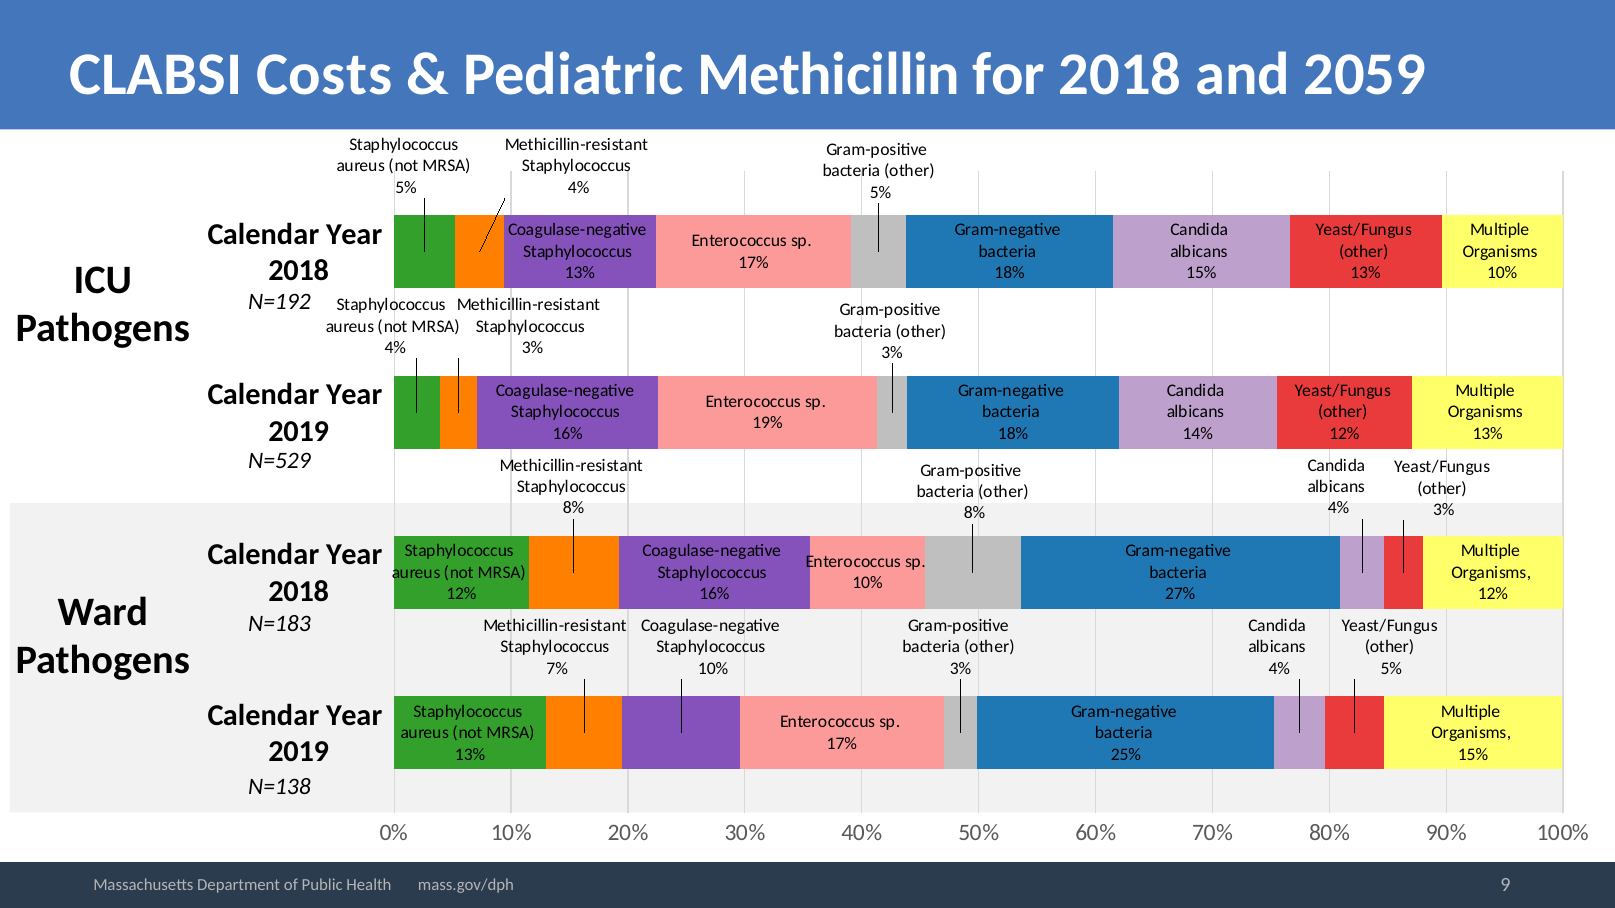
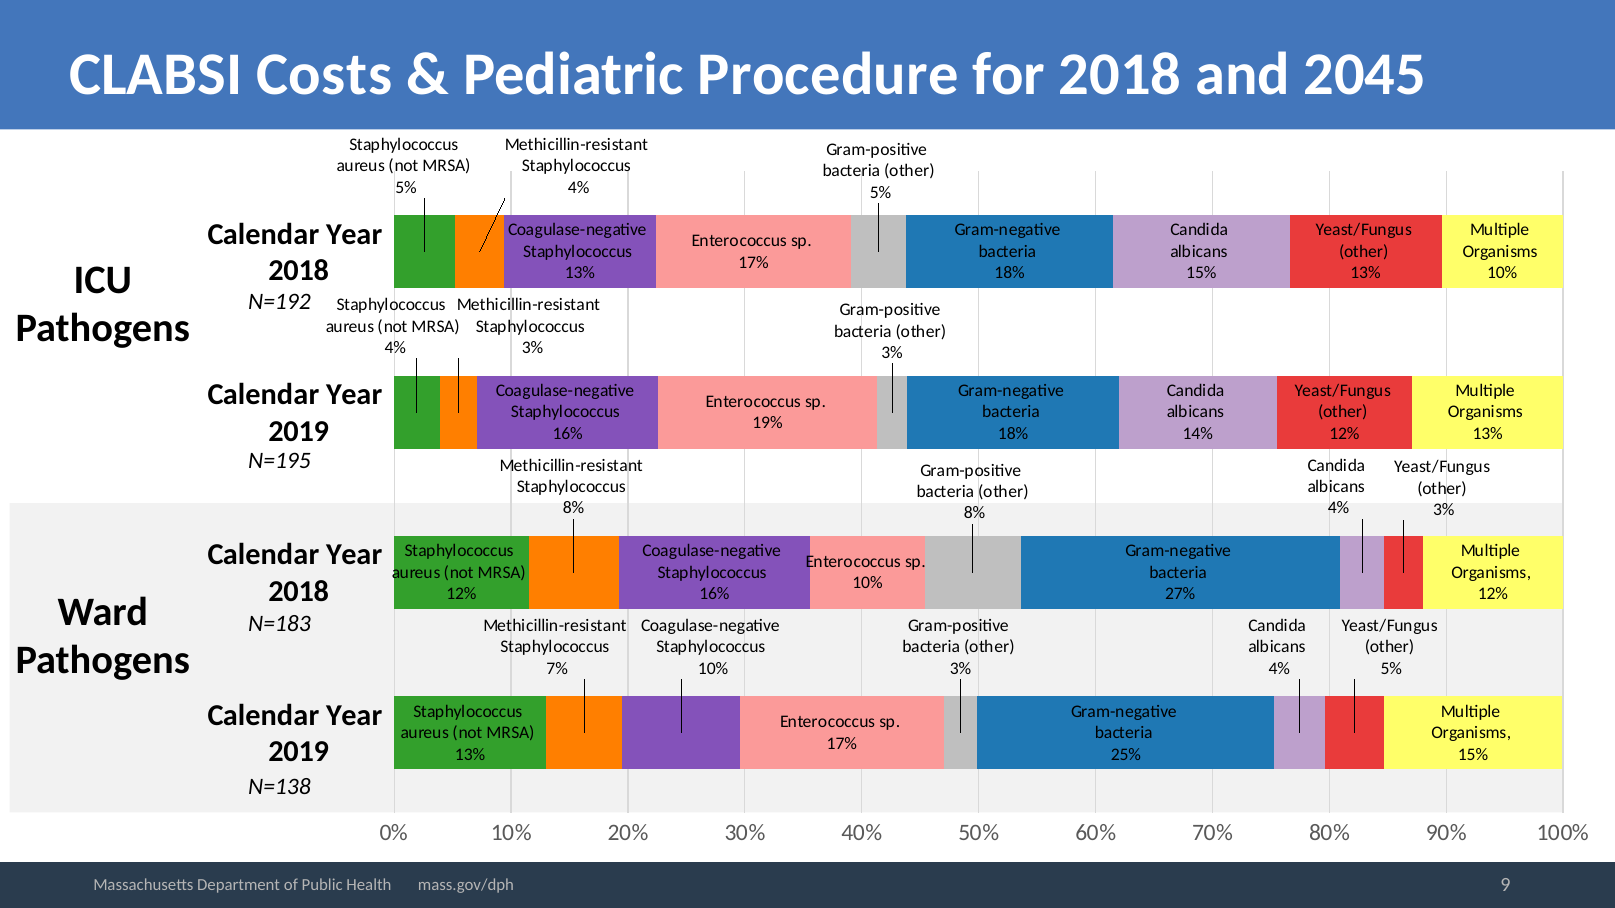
Methicillin: Methicillin -> Procedure
2059: 2059 -> 2045
N=529: N=529 -> N=195
